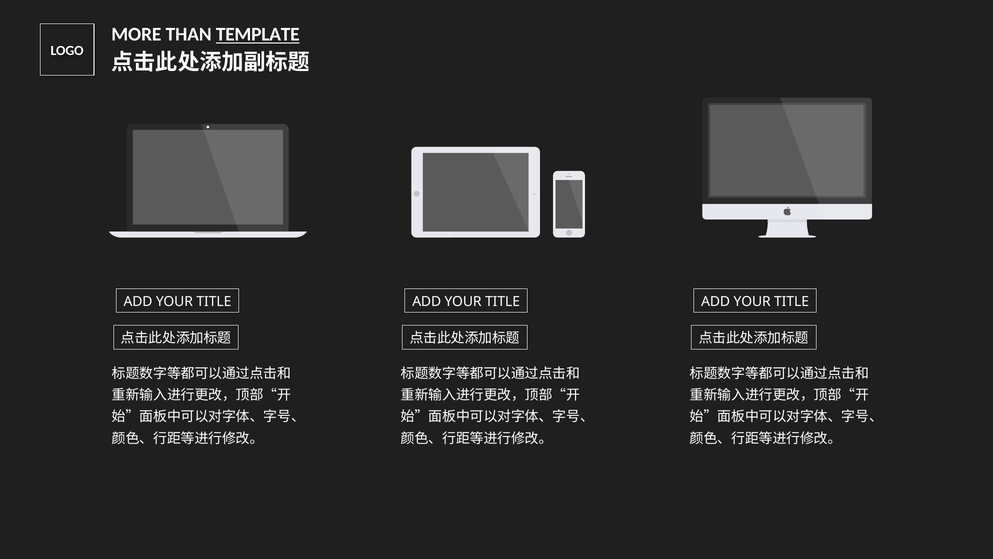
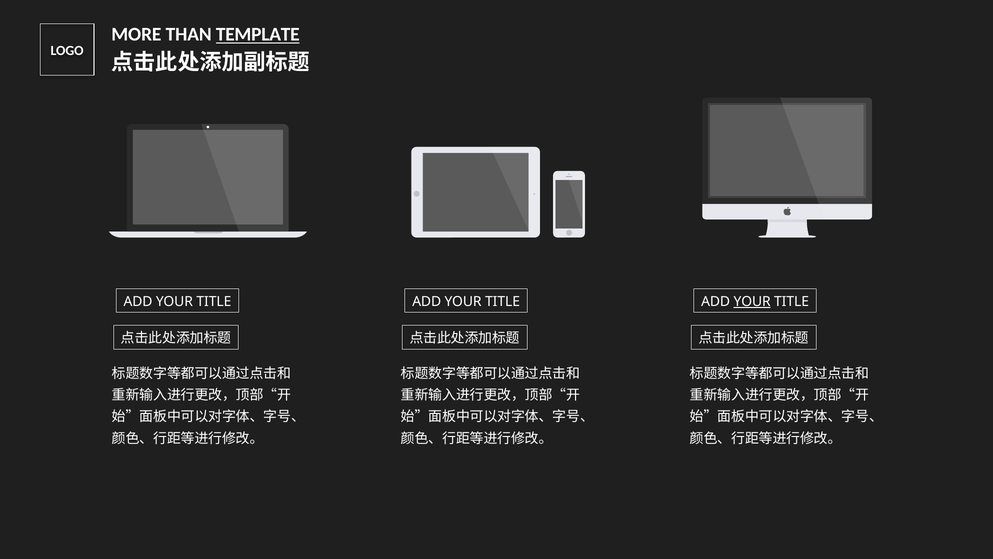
YOUR at (752, 301) underline: none -> present
